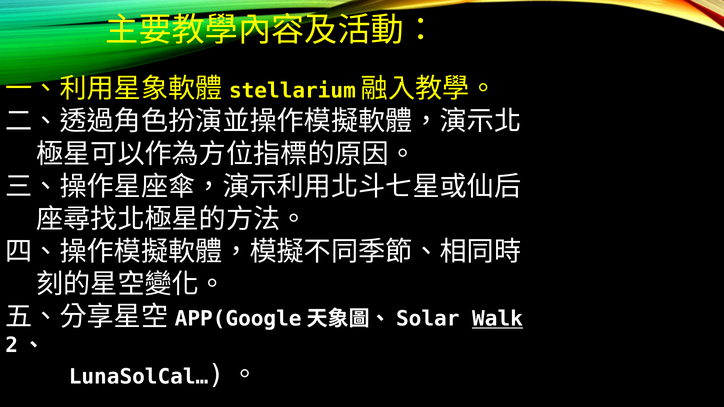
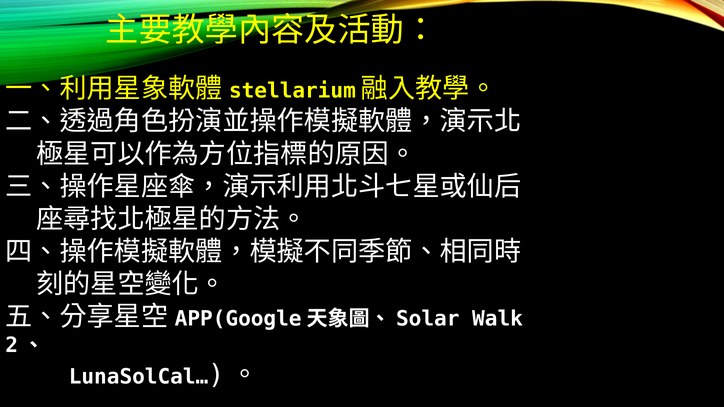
Walk underline: present -> none
